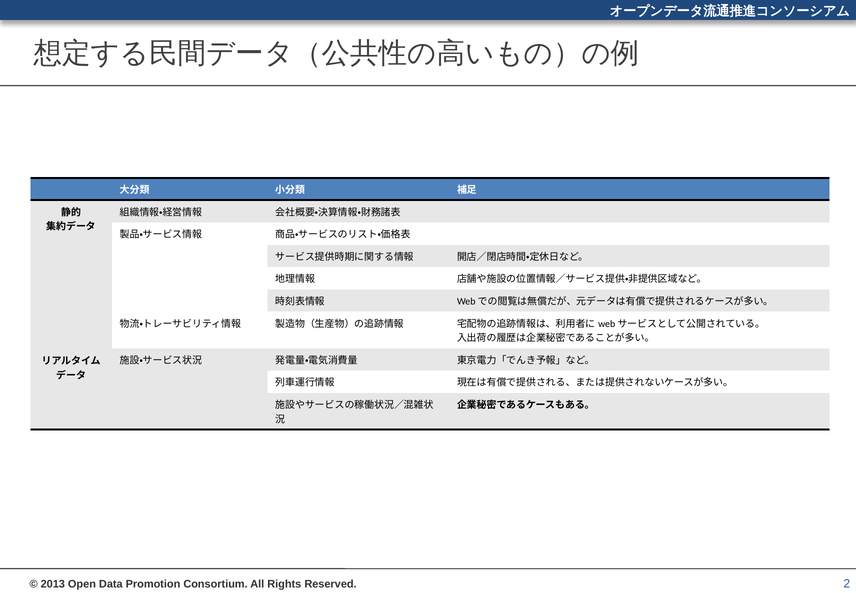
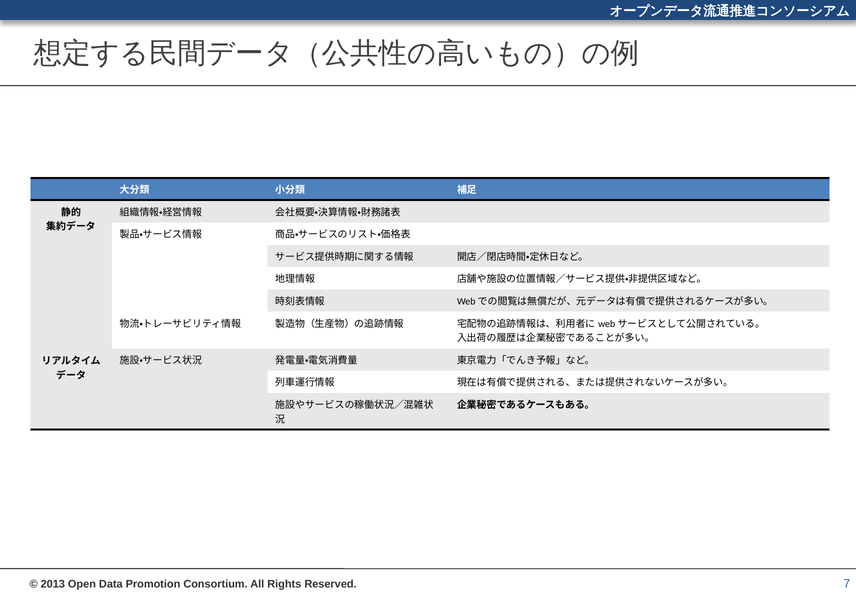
2: 2 -> 7
